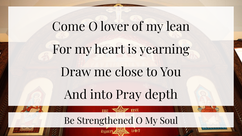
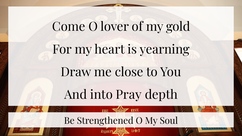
lean: lean -> gold
